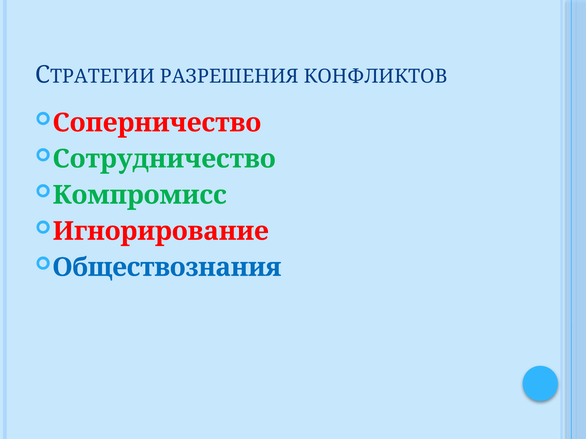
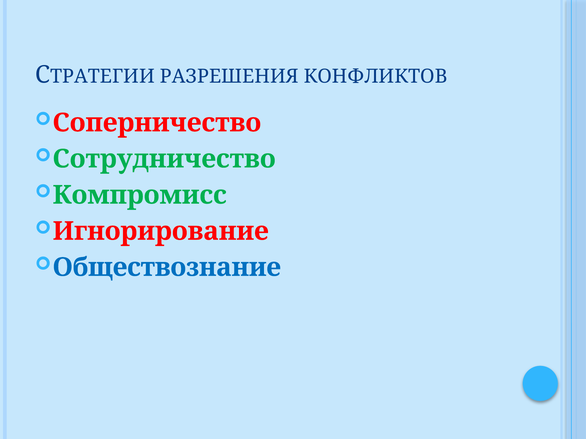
Обществознания: Обществознания -> Обществознание
